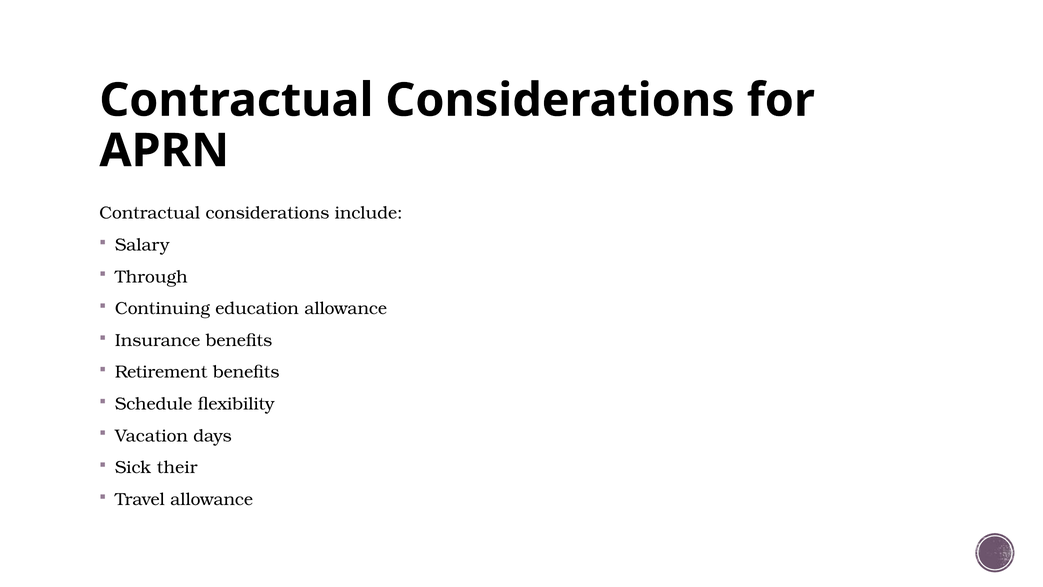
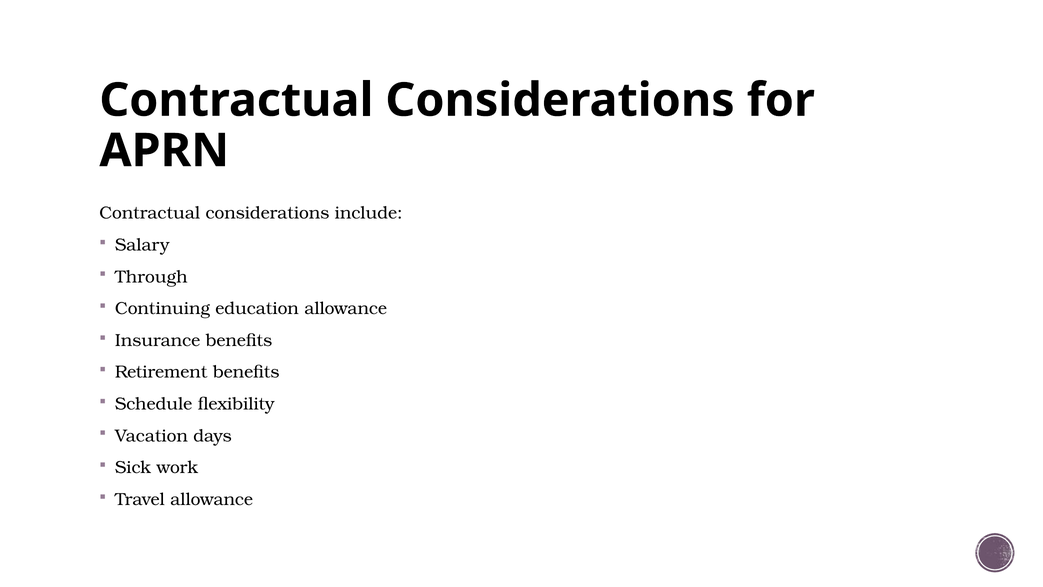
their: their -> work
